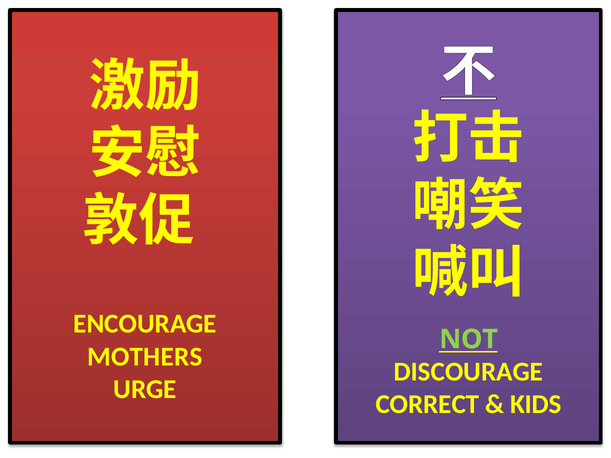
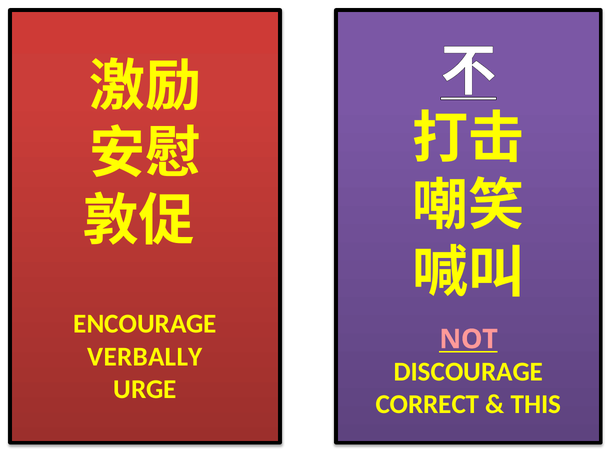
NOT colour: light green -> pink
MOTHERS: MOTHERS -> VERBALLY
KIDS: KIDS -> THIS
